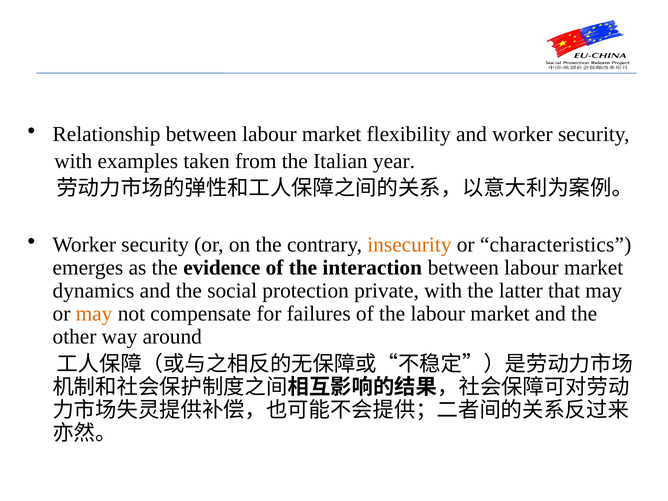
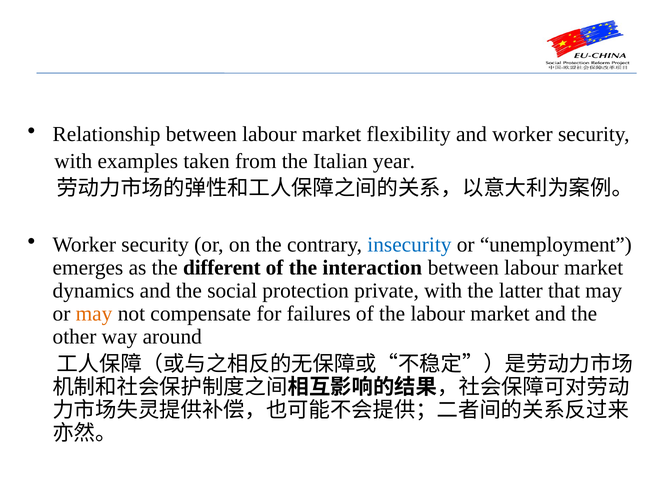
insecurity colour: orange -> blue
characteristics: characteristics -> unemployment
evidence: evidence -> different
